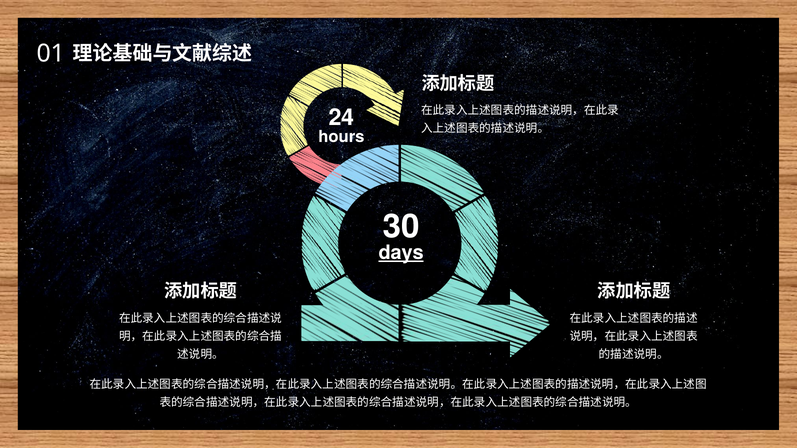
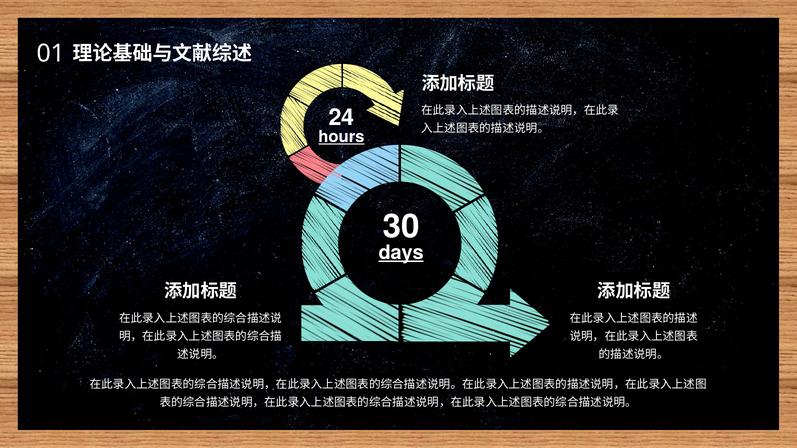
hours underline: none -> present
